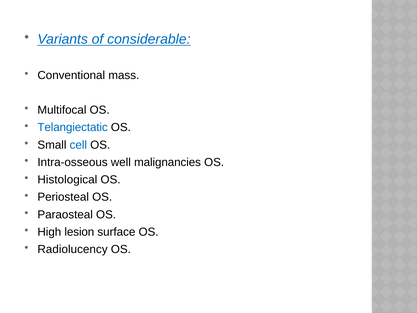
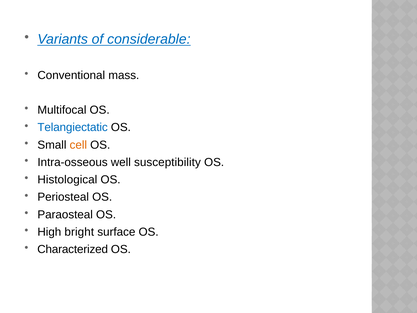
cell colour: blue -> orange
malignancies: malignancies -> susceptibility
lesion: lesion -> bright
Radiolucency: Radiolucency -> Characterized
